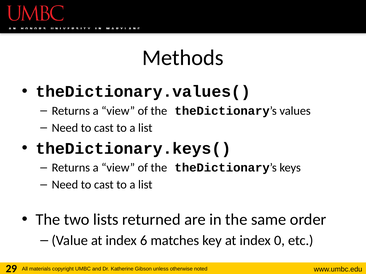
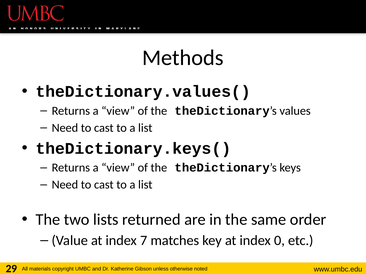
6: 6 -> 7
